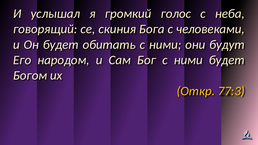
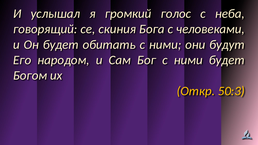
77:3: 77:3 -> 50:3
